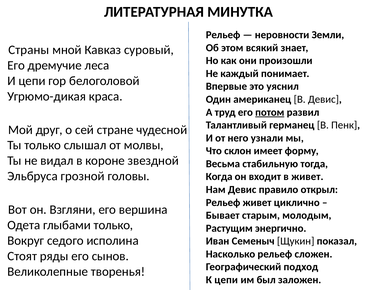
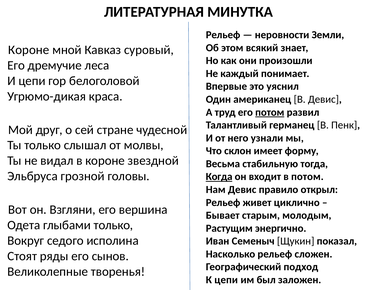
Страны at (29, 50): Страны -> Короне
Когда underline: none -> present
в живет: живет -> потом
